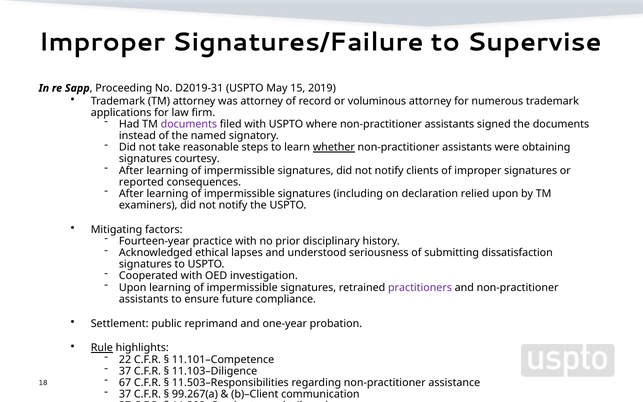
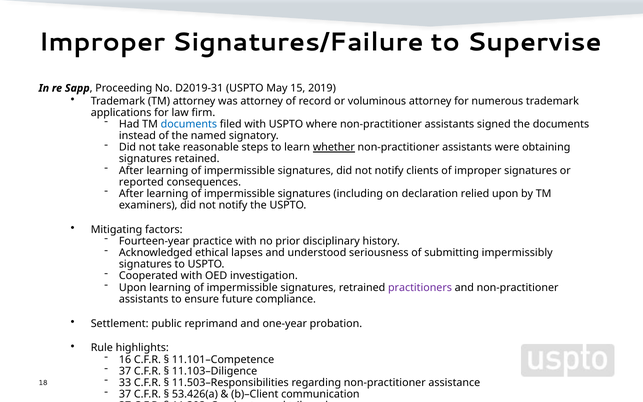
documents at (189, 124) colour: purple -> blue
courtesy: courtesy -> retained
dissatisfaction: dissatisfaction -> impermissibly
Rule underline: present -> none
22: 22 -> 16
67: 67 -> 33
99.267(a: 99.267(a -> 53.426(a
